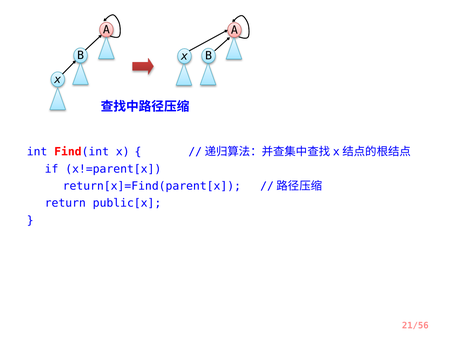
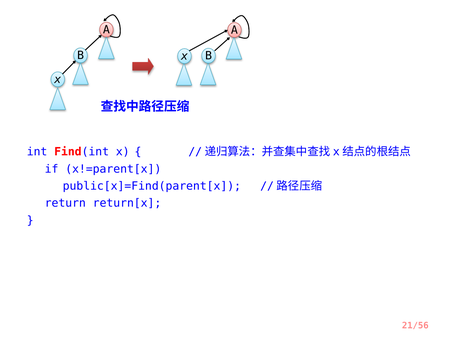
return[x]=Find(parent[x: return[x]=Find(parent[x -> public[x]=Find(parent[x
public[x: public[x -> return[x
